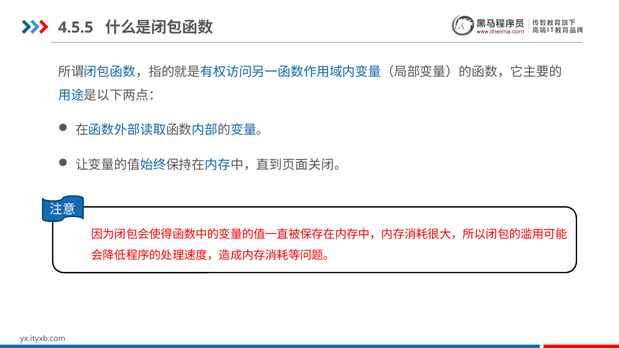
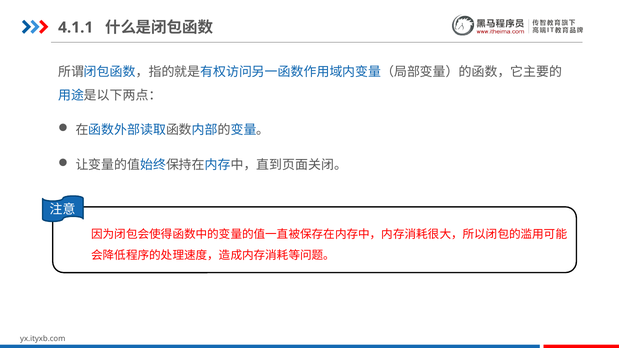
4.5.5: 4.5.5 -> 4.1.1
